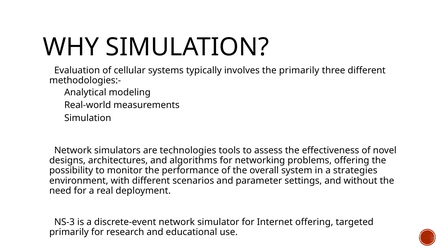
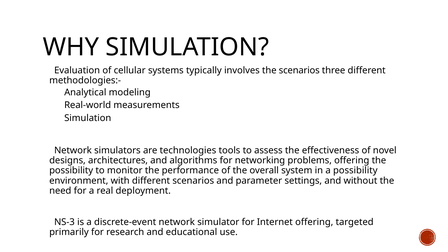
the primarily: primarily -> scenarios
a strategies: strategies -> possibility
